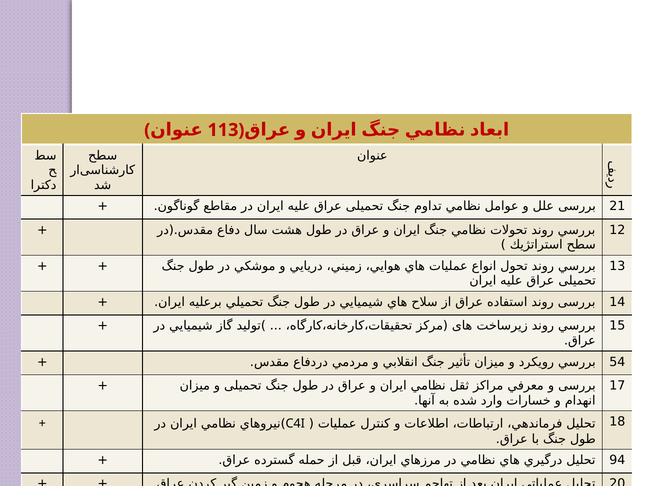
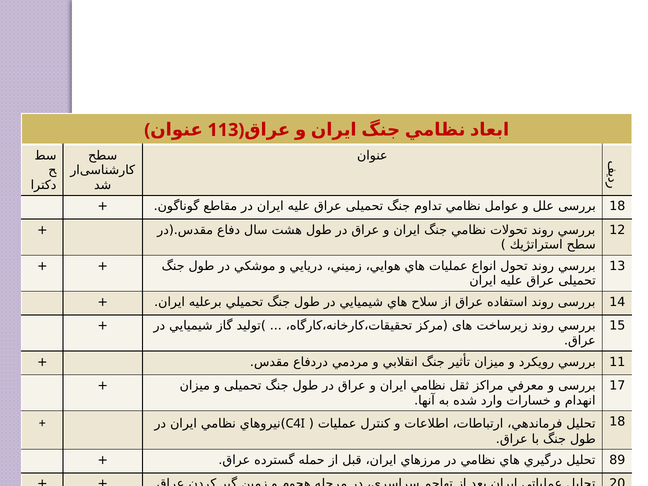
21 at (617, 206): 21 -> 18
54: 54 -> 11
94: 94 -> 89
